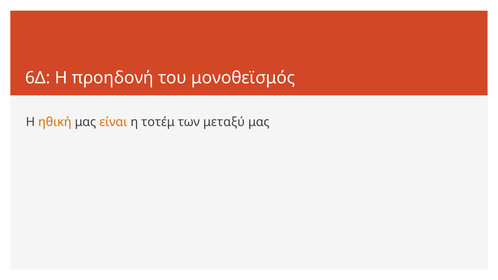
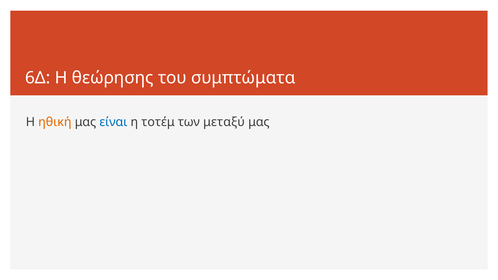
προηδονή: προηδονή -> θεώρησης
μονοθεϊσμός: μονοθεϊσμός -> συμπτώματα
είναι colour: orange -> blue
